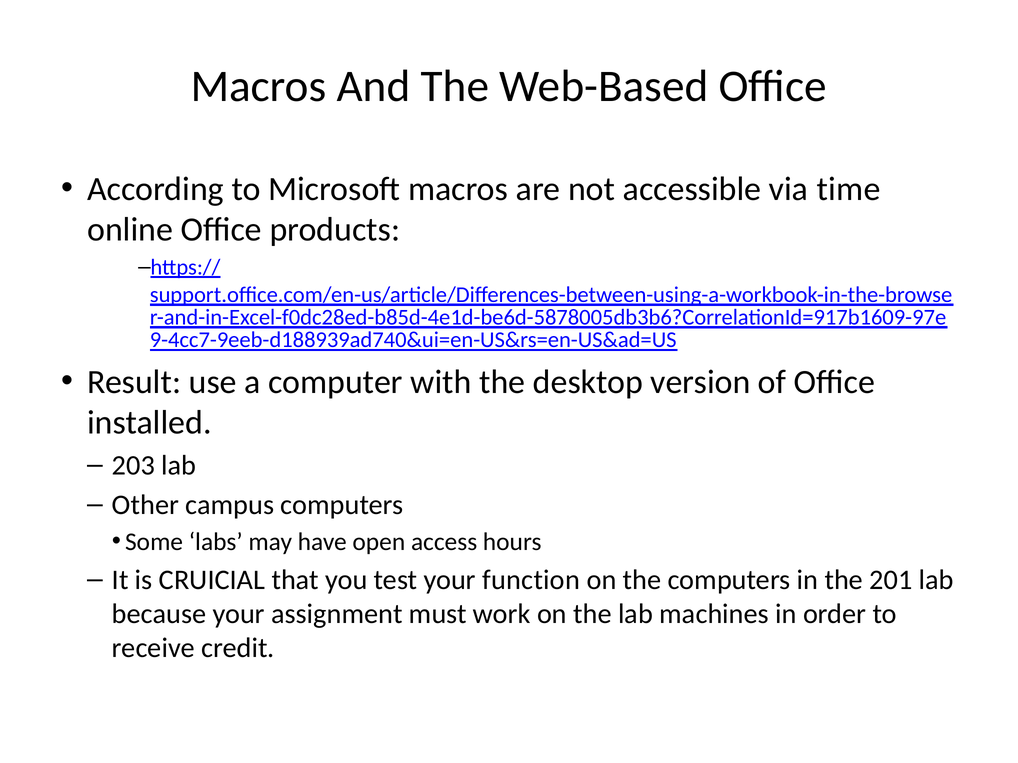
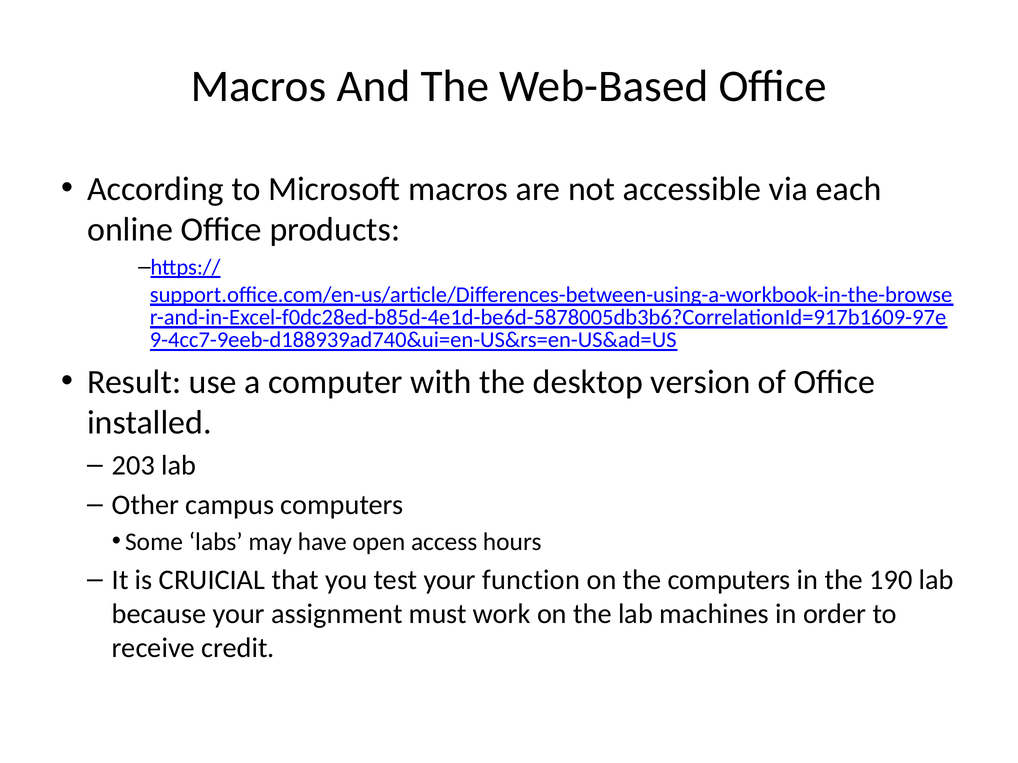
time: time -> each
201: 201 -> 190
